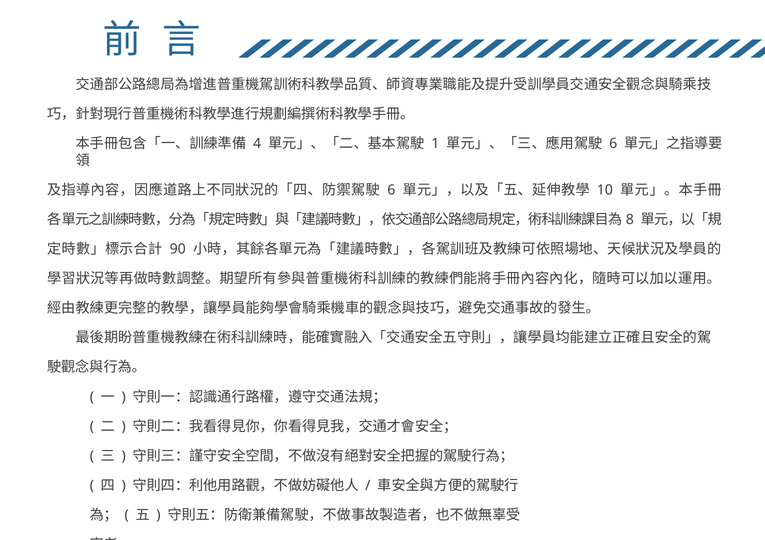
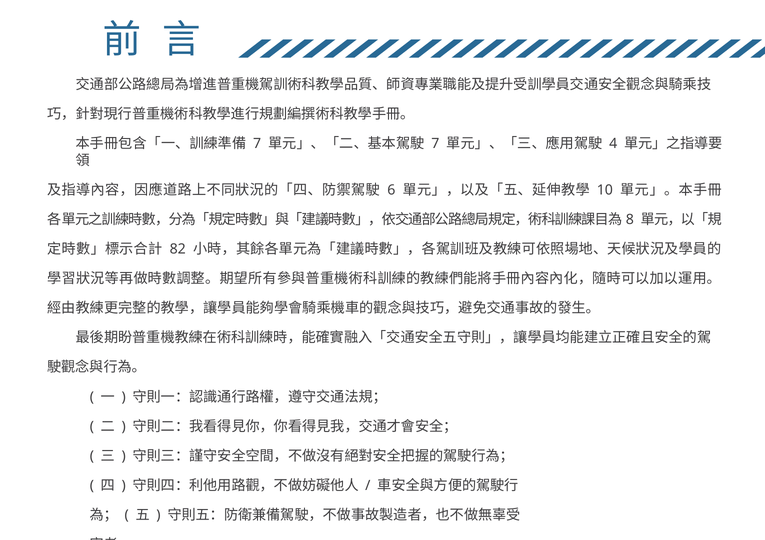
4 at (257, 144): 4 -> 7
1 at (435, 144): 1 -> 7
6 at (613, 144): 6 -> 4
90: 90 -> 82
